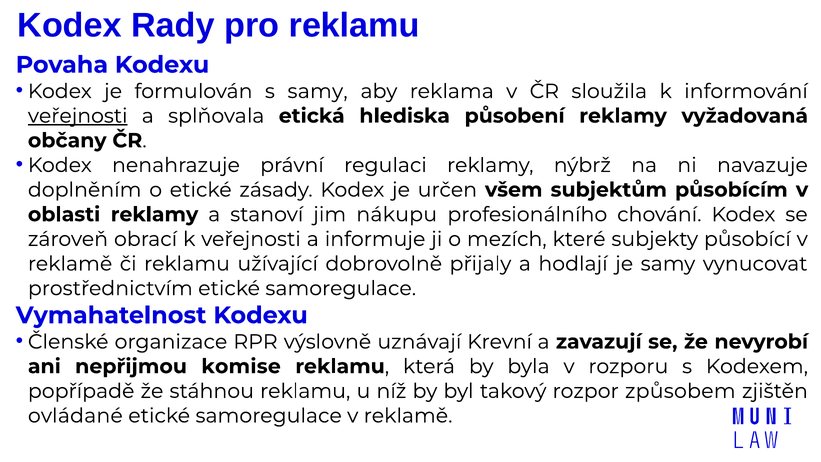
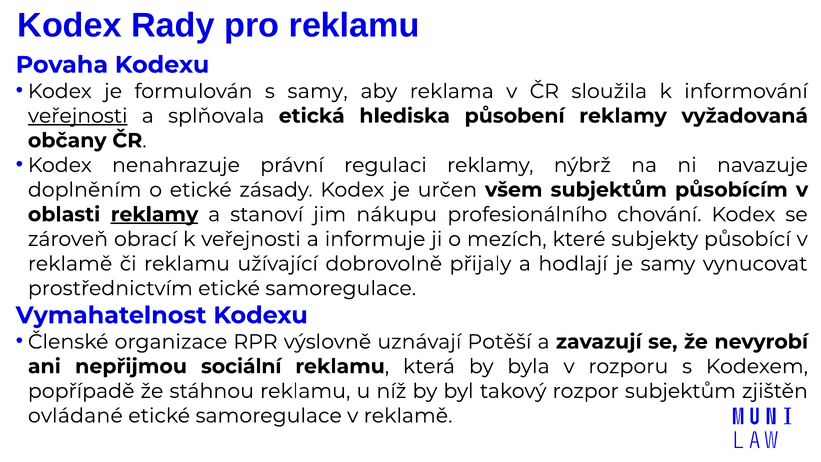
reklamy at (154, 214) underline: none -> present
Krevní: Krevní -> Potěší
komise: komise -> sociální
rozpor způsobem: způsobem -> subjektům
